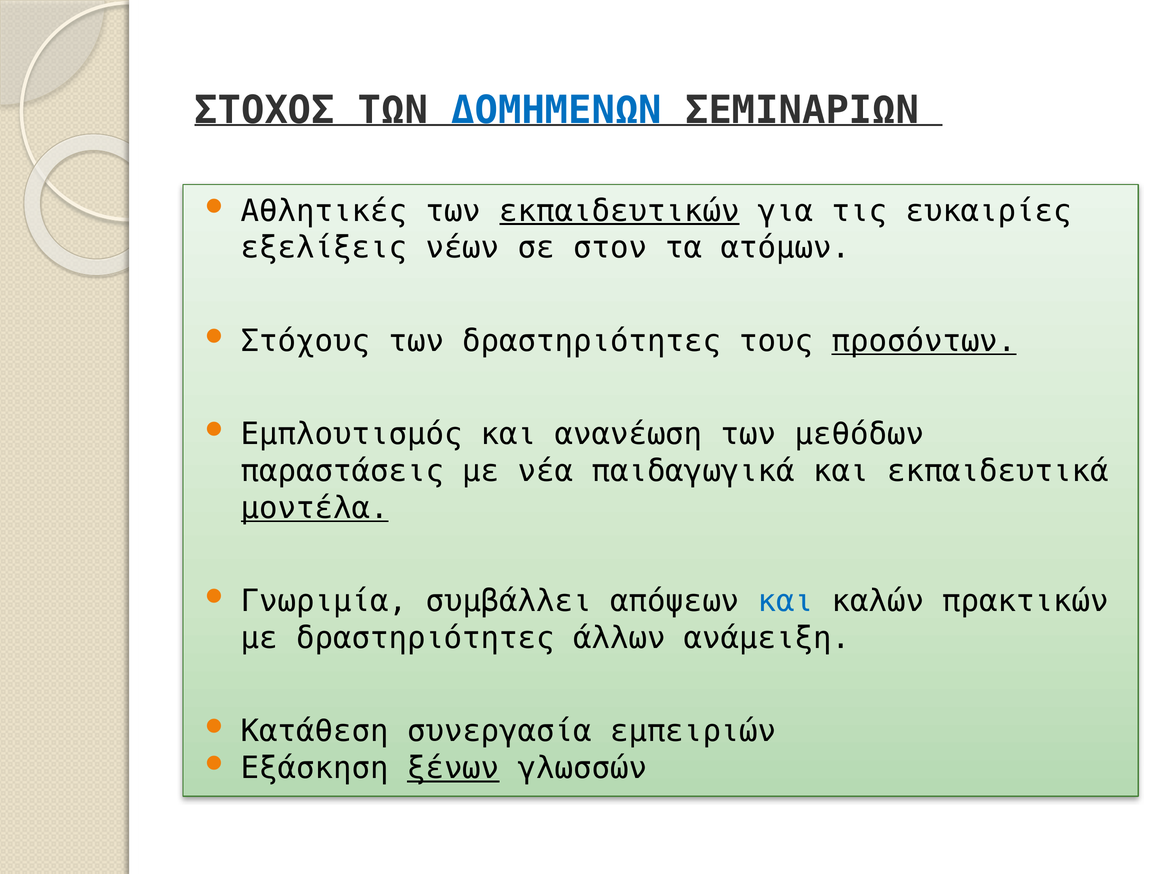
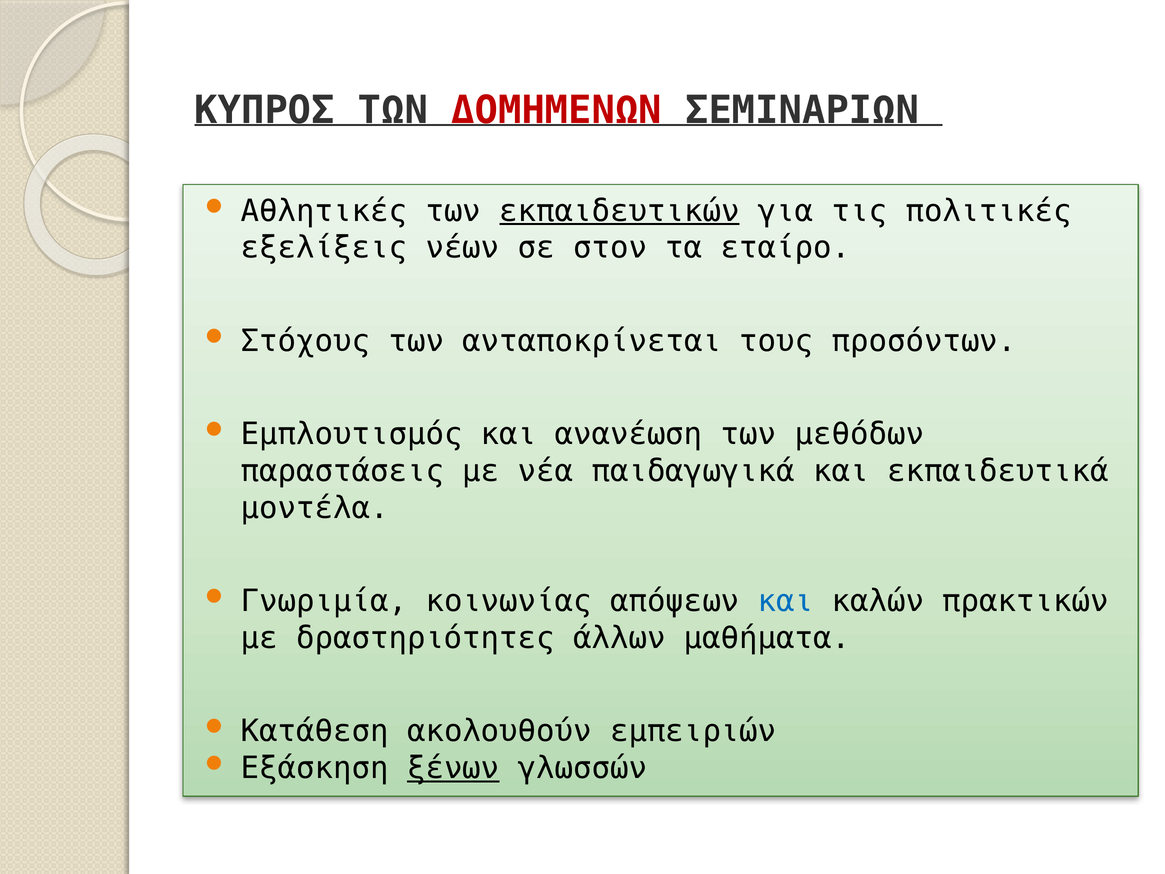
ΣΤΟΧΟΣ: ΣΤΟΧΟΣ -> ΚΥΠΡΟΣ
ΔΟΜΗΜΕΝΩΝ colour: blue -> red
ευκαιρίες: ευκαιρίες -> πολιτικές
ατόμων: ατόμων -> εταίρο
των δραστηριότητες: δραστηριότητες -> ανταποκρίνεται
προσόντων underline: present -> none
μοντέλα underline: present -> none
συμβάλλει: συμβάλλει -> κοινωνίας
ανάμειξη: ανάμειξη -> μαθήματα
συνεργασία: συνεργασία -> ακολουθούν
